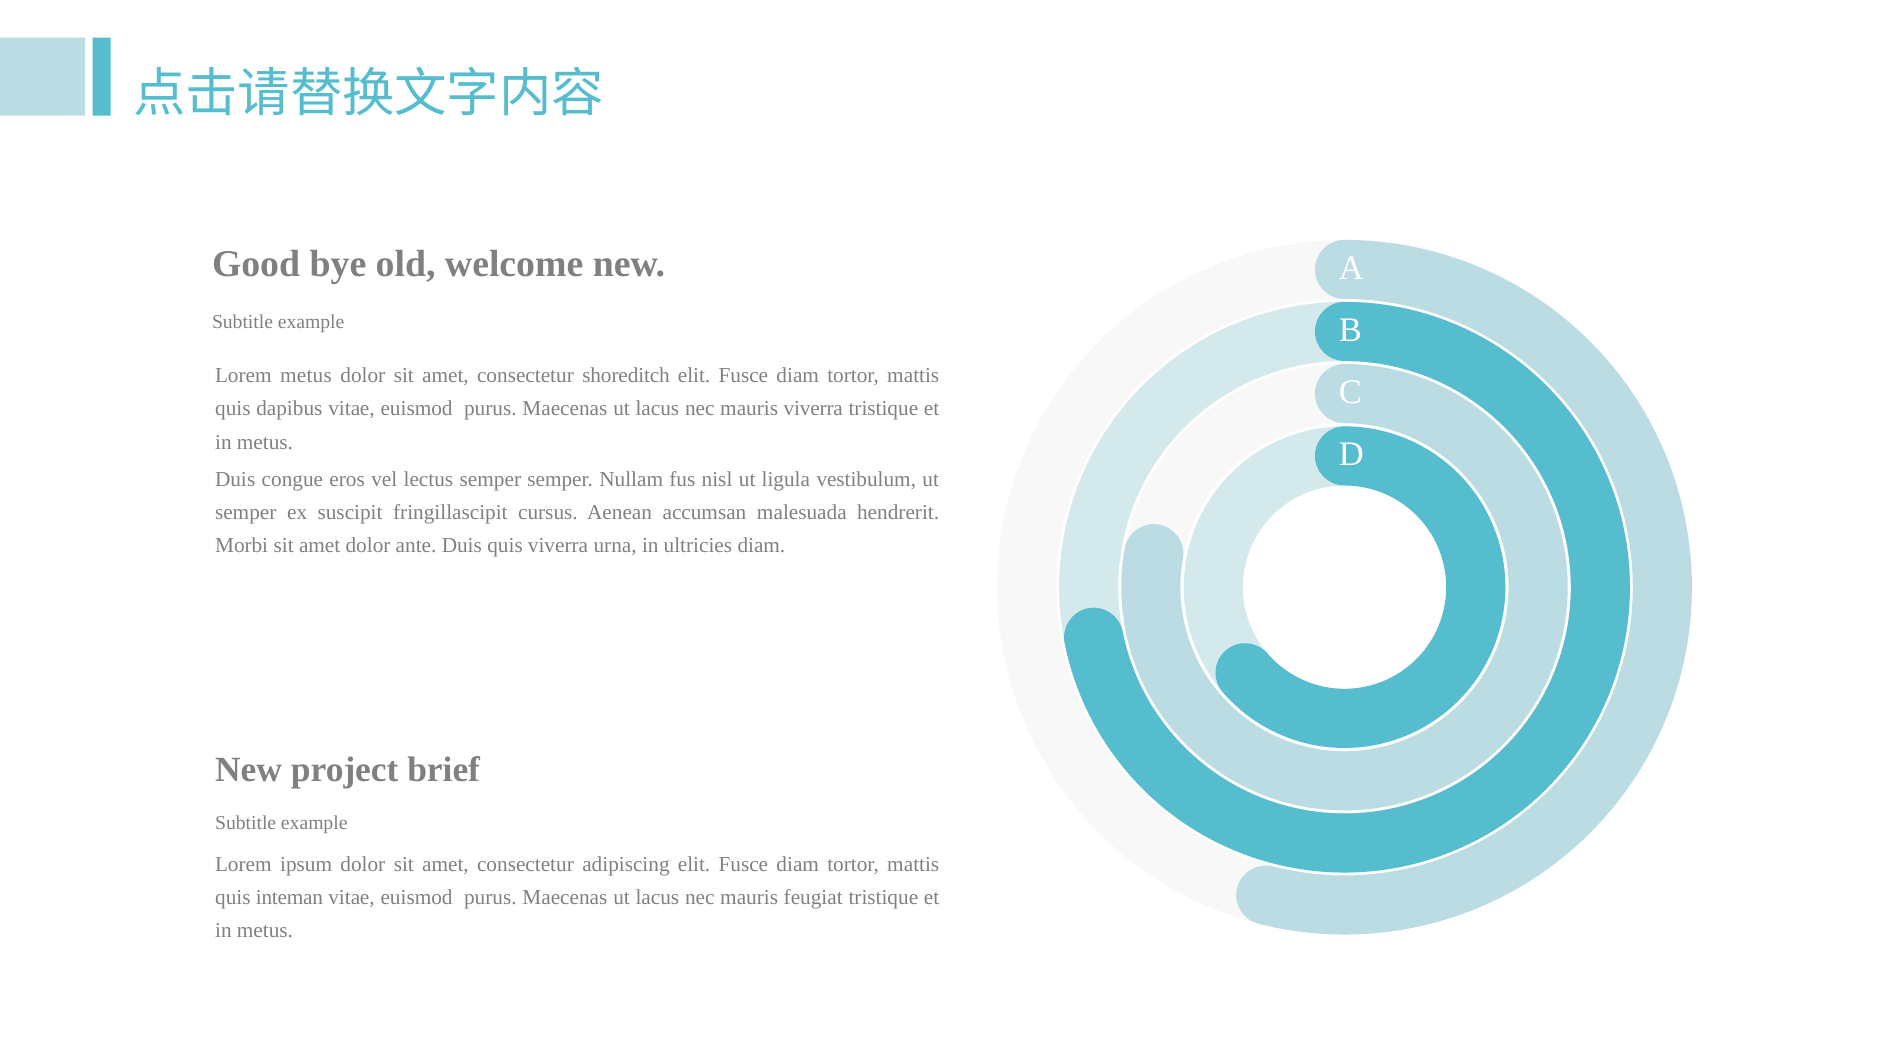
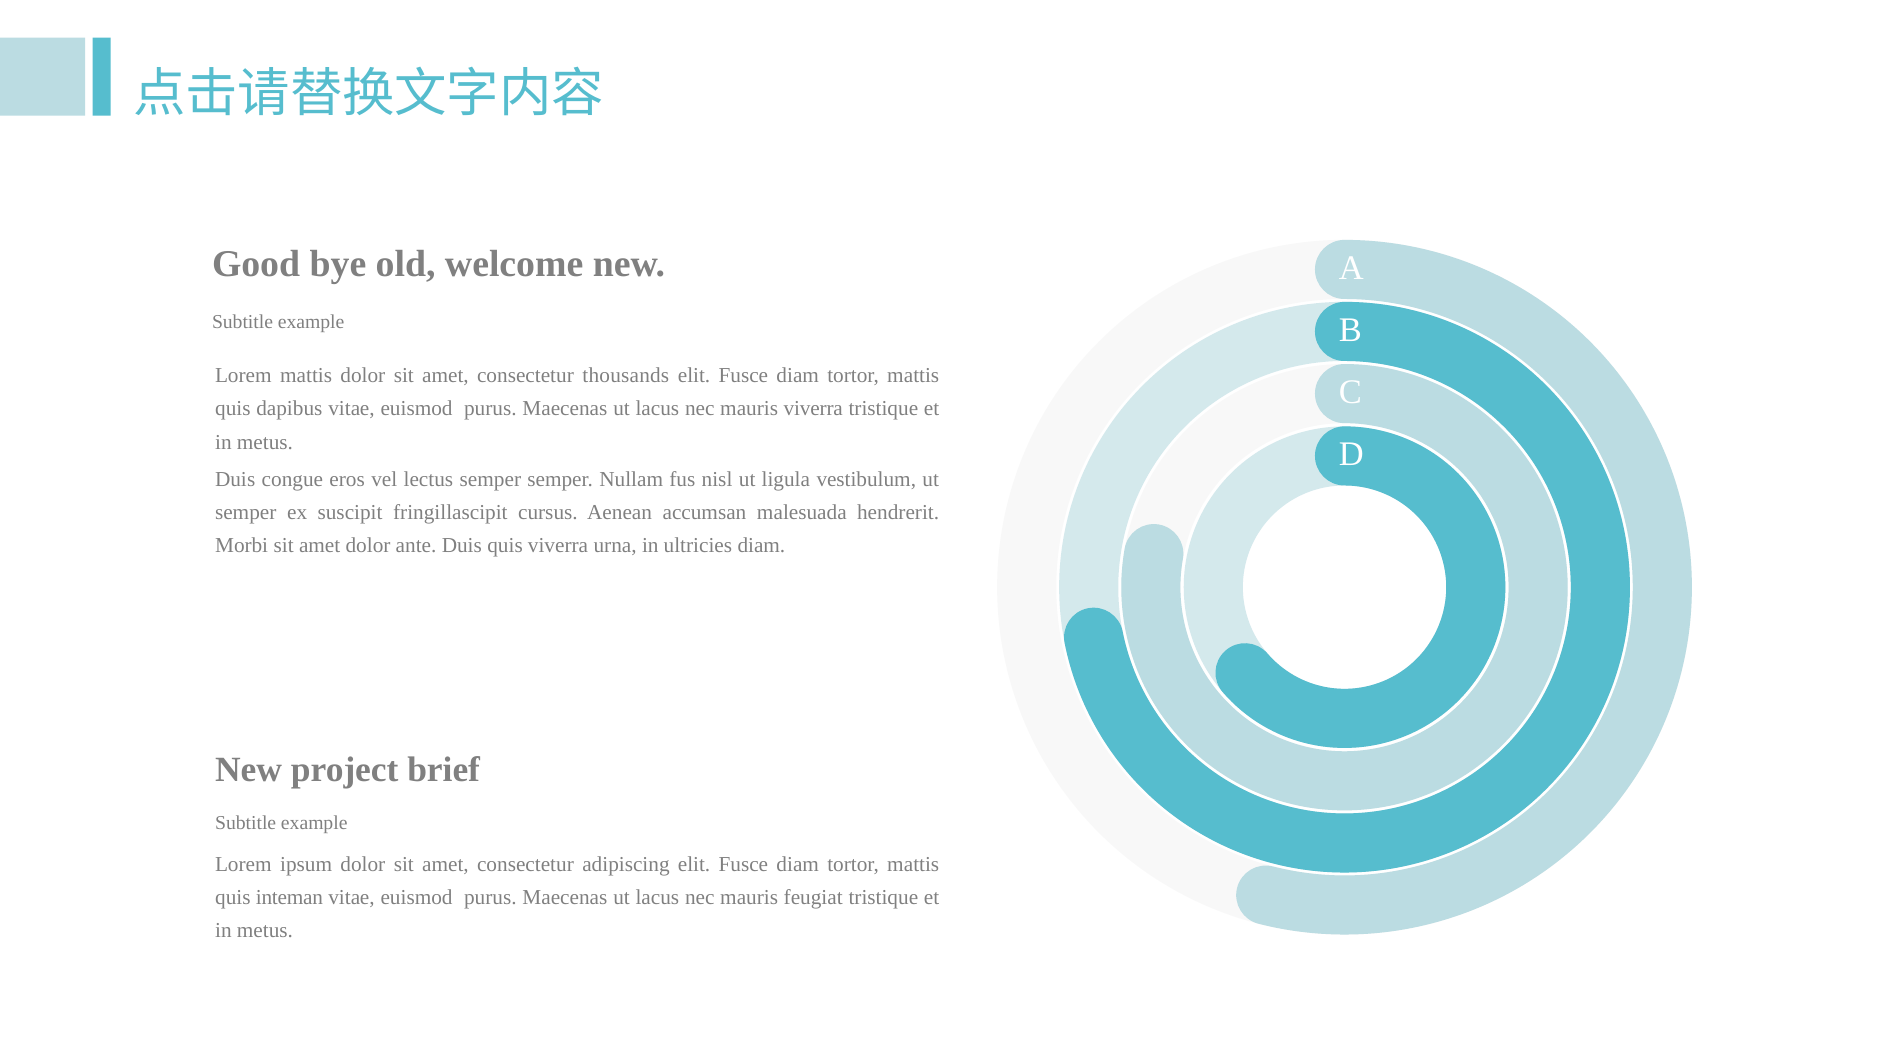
Lorem metus: metus -> mattis
shoreditch: shoreditch -> thousands
